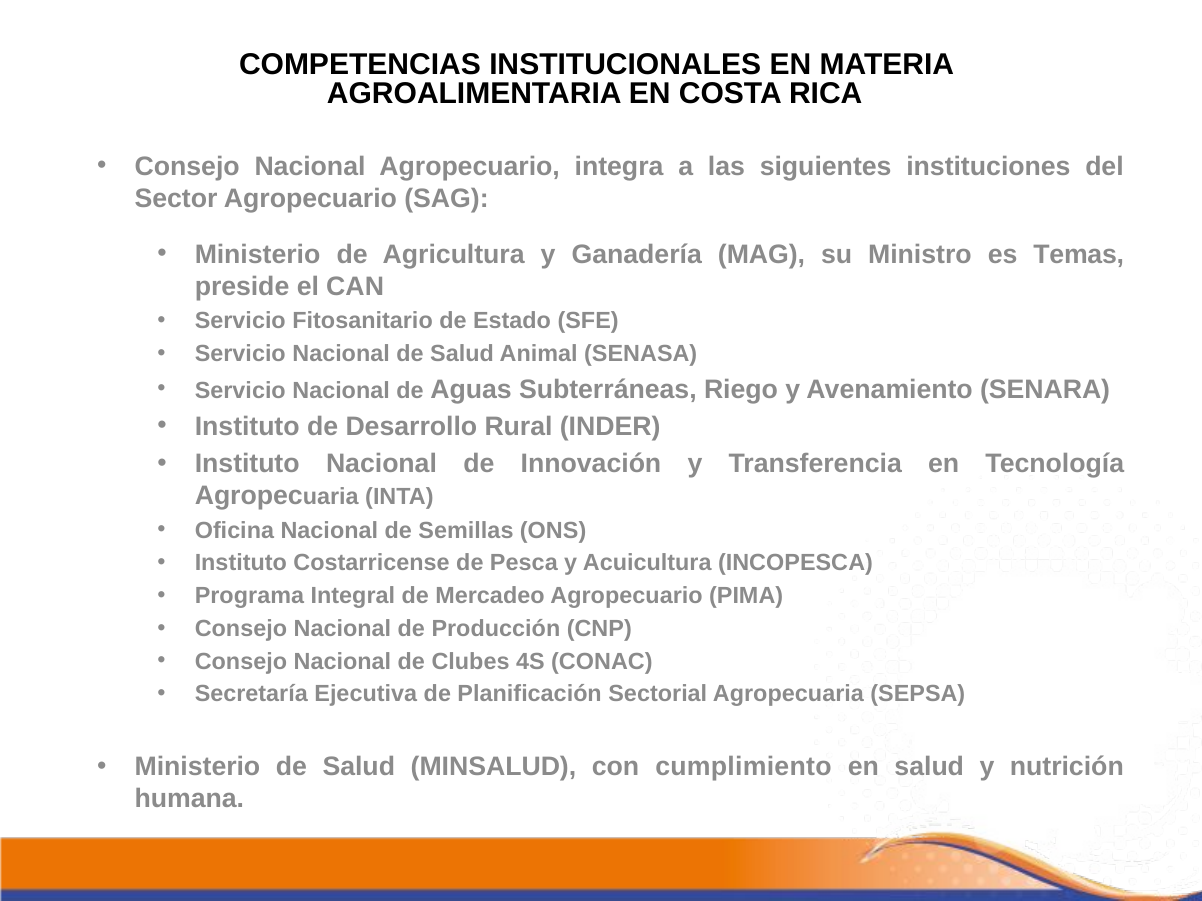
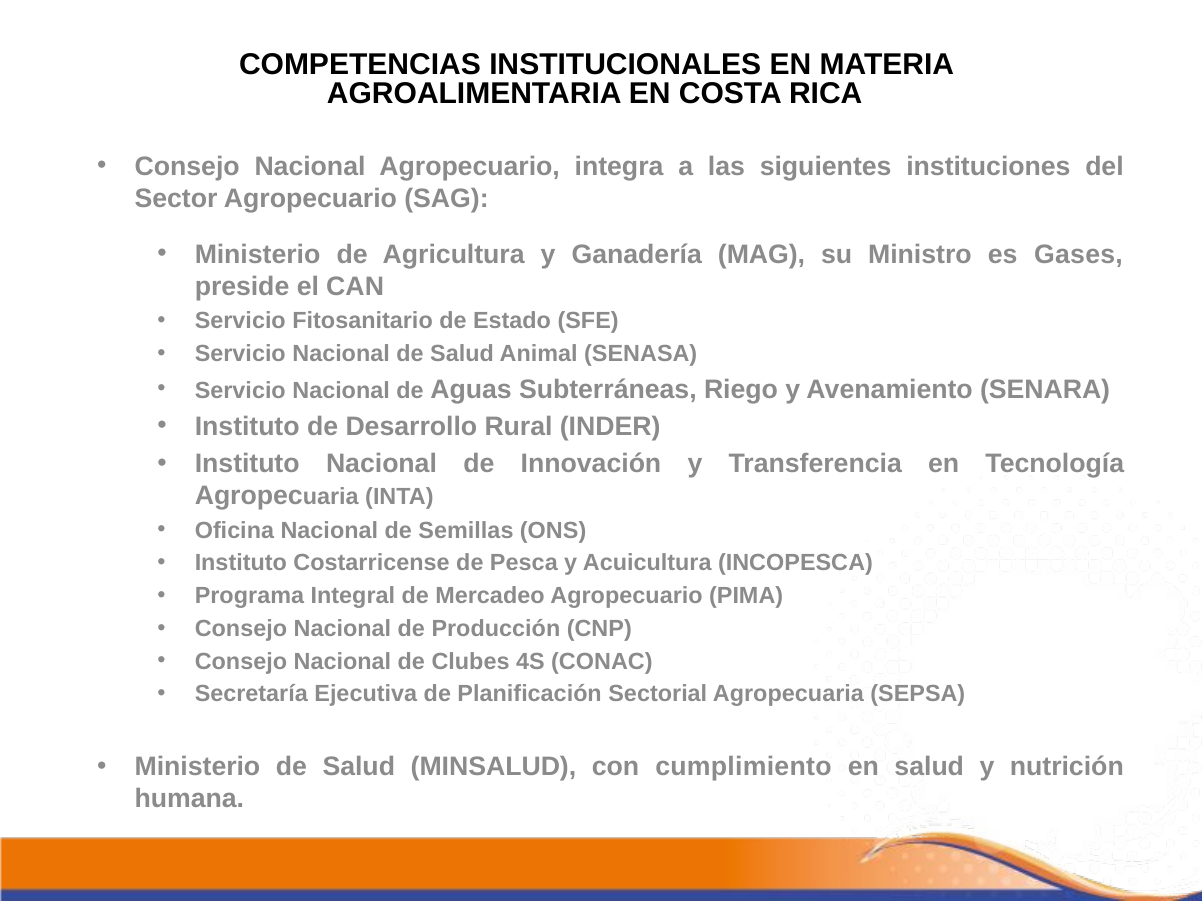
Temas: Temas -> Gases
